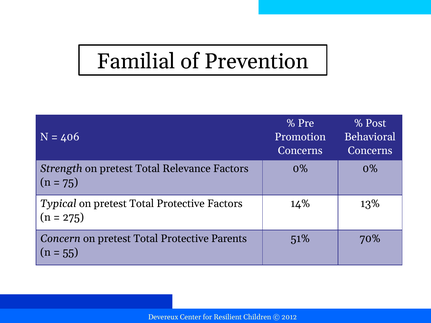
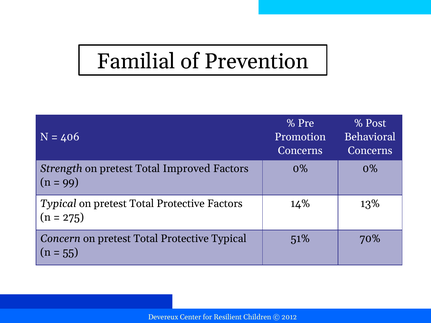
Relevance: Relevance -> Improved
75: 75 -> 99
Protective Parents: Parents -> Typical
